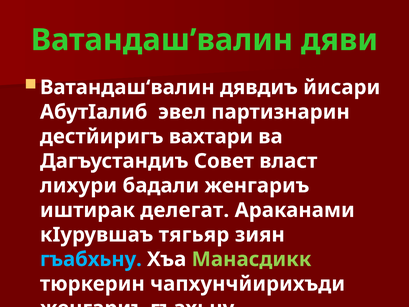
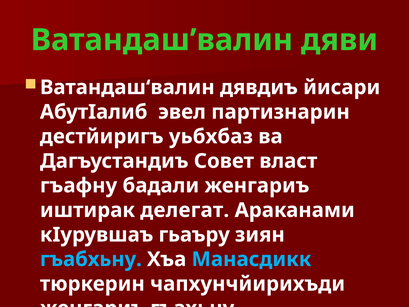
вахтари: вахтари -> уьбхбаз
лихури: лихури -> гъафну
тягьяр: тягьяр -> гьаъру
Манасдикк colour: light green -> light blue
